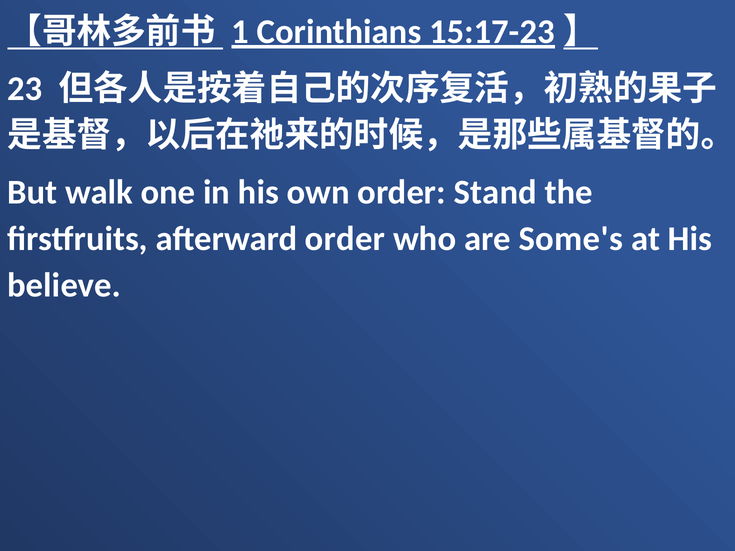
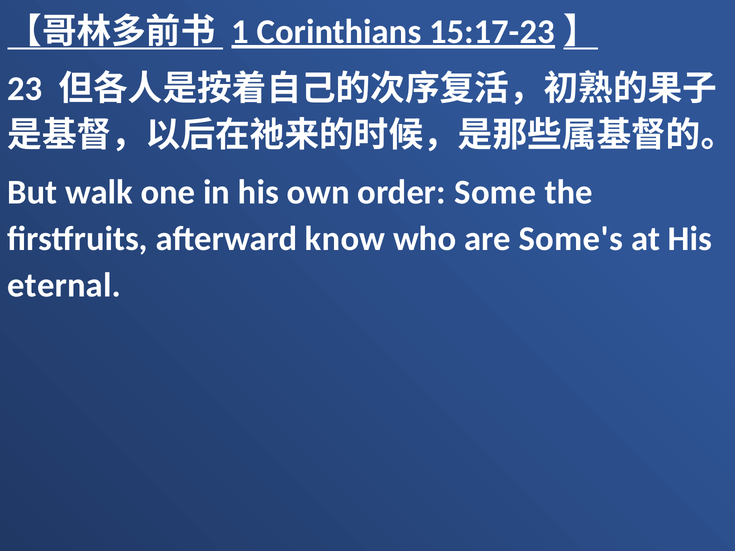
Stand: Stand -> Some
afterward order: order -> know
believe: believe -> eternal
